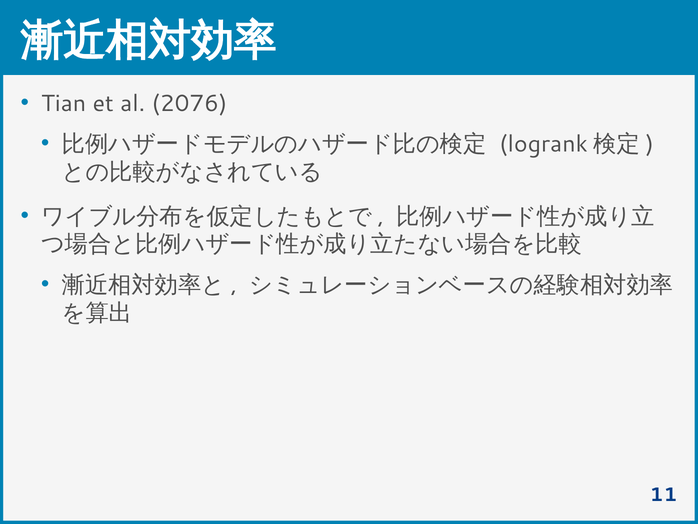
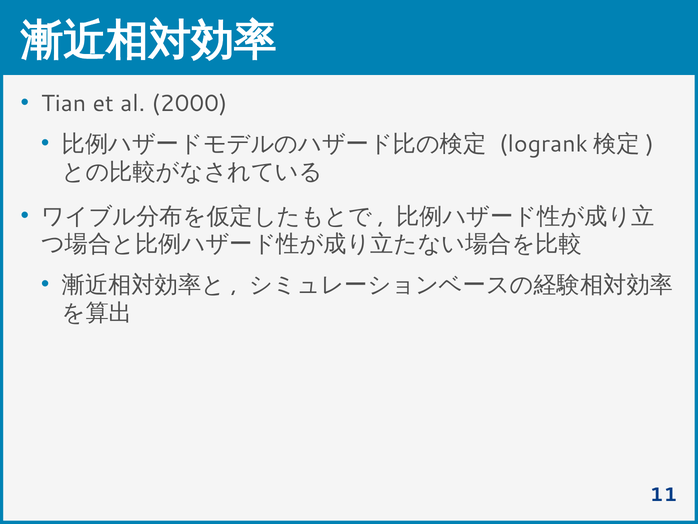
2076: 2076 -> 2000
